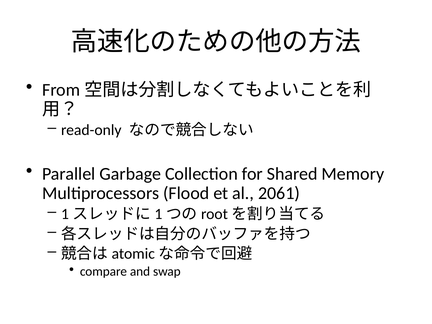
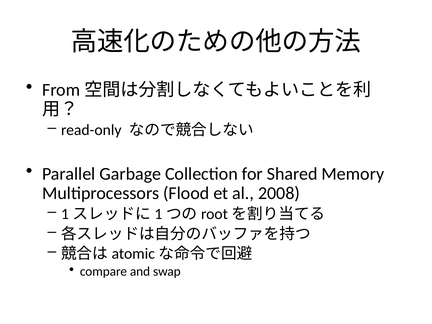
2061: 2061 -> 2008
